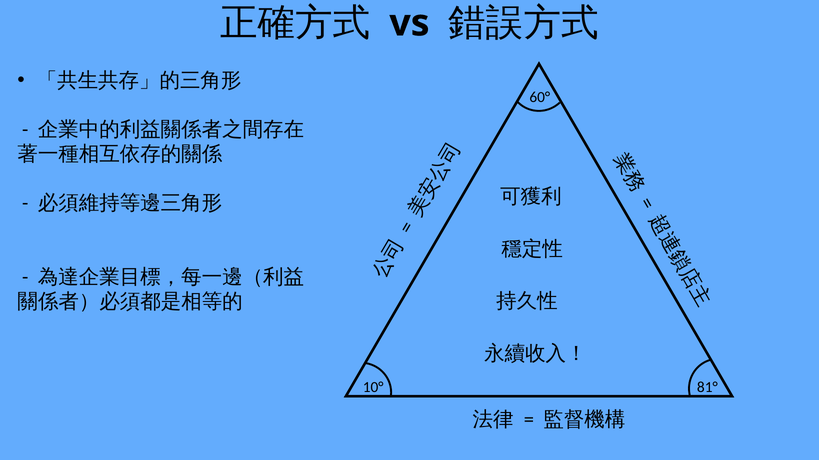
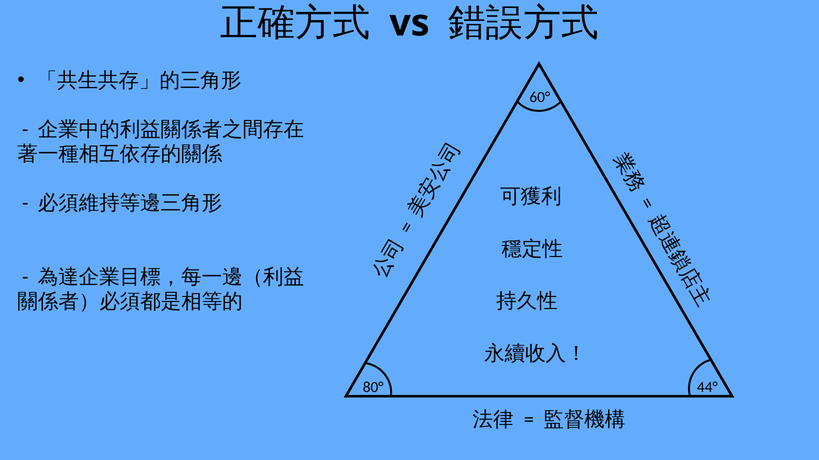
10°: 10° -> 80°
81°: 81° -> 44°
